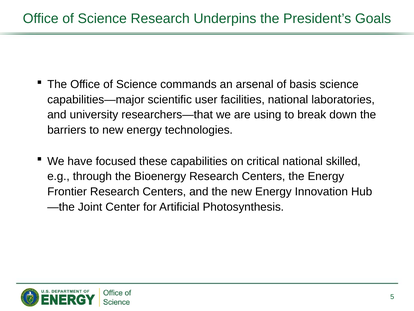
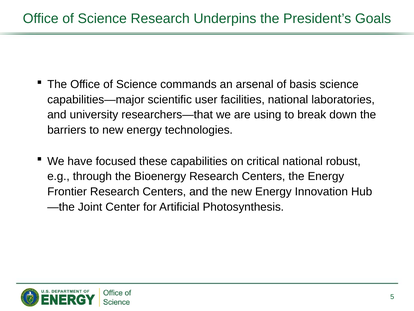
skilled: skilled -> robust
